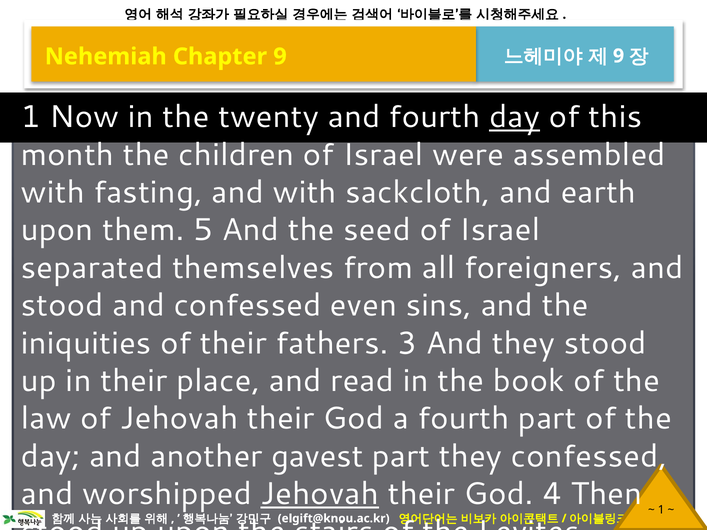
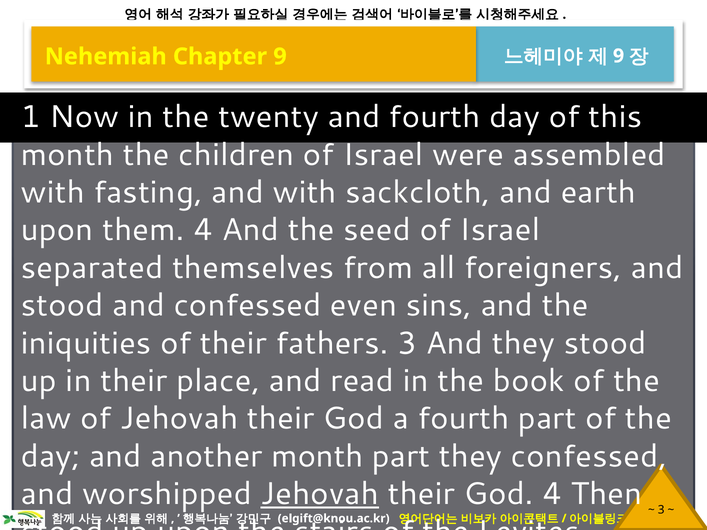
day at (515, 117) underline: present -> none
them 5: 5 -> 4
another gavest: gavest -> month
1 at (661, 510): 1 -> 3
